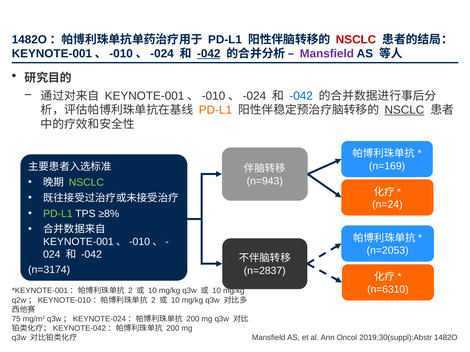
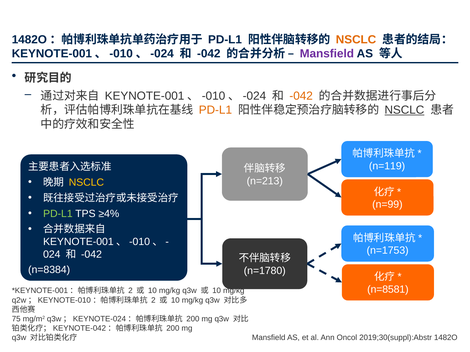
NSCLC at (356, 40) colour: red -> orange
-042 at (209, 54) underline: present -> none
-042 at (301, 96) colour: blue -> orange
n=169: n=169 -> n=119
n=943: n=943 -> n=213
NSCLC at (86, 183) colour: light green -> yellow
n=24: n=24 -> n=99
≥8%: ≥8% -> ≥4%
n=2053: n=2053 -> n=1753
n=3174: n=3174 -> n=8384
n=2837: n=2837 -> n=1780
n=6310: n=6310 -> n=8581
